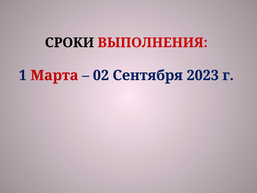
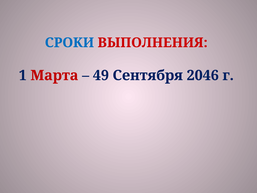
СРОКИ colour: black -> blue
02: 02 -> 49
2023: 2023 -> 2046
